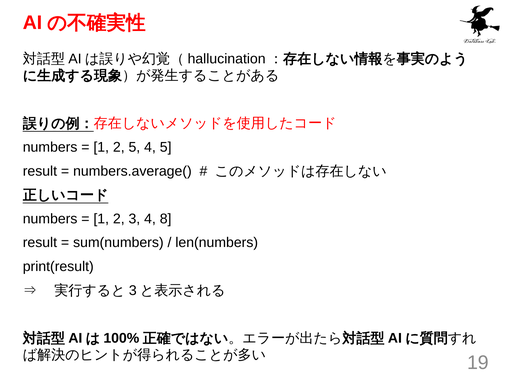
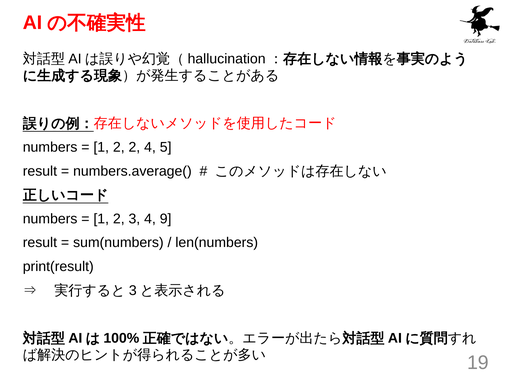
2 5: 5 -> 2
8: 8 -> 9
